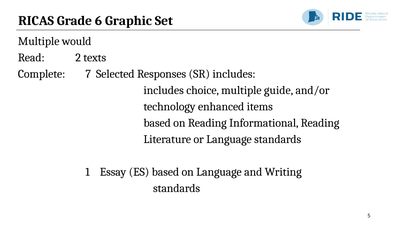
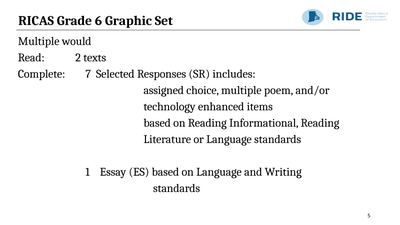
includes at (164, 90): includes -> assigned
guide: guide -> poem
